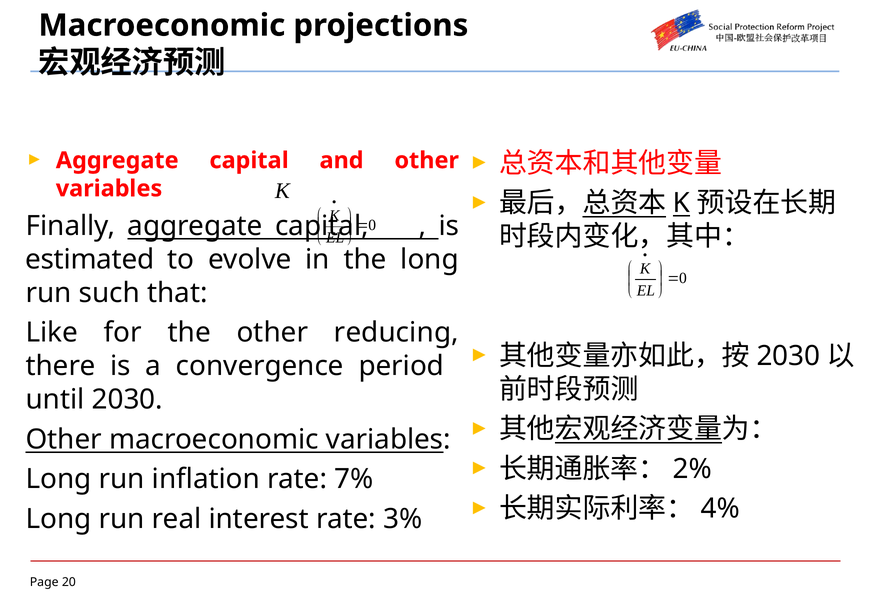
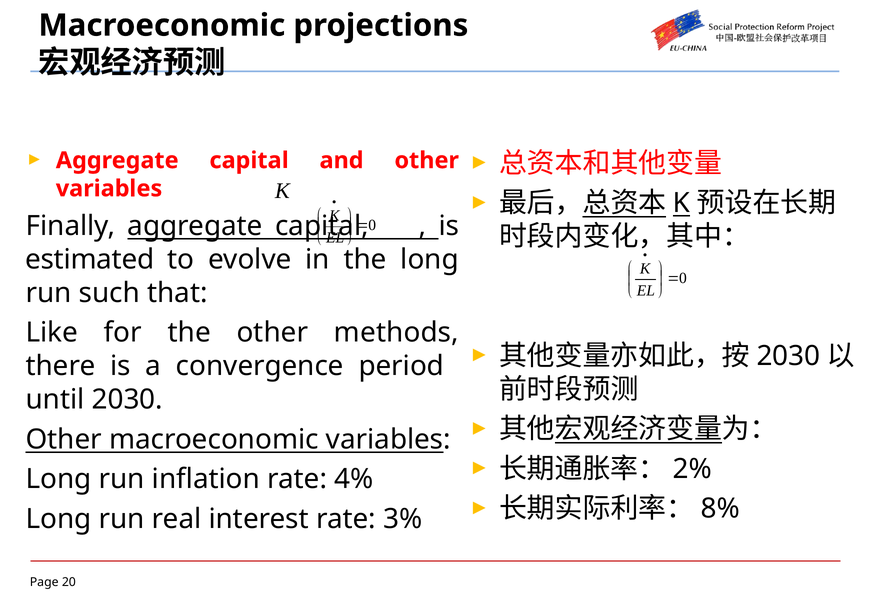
reducing: reducing -> methods
7%: 7% -> 4%
4%: 4% -> 8%
